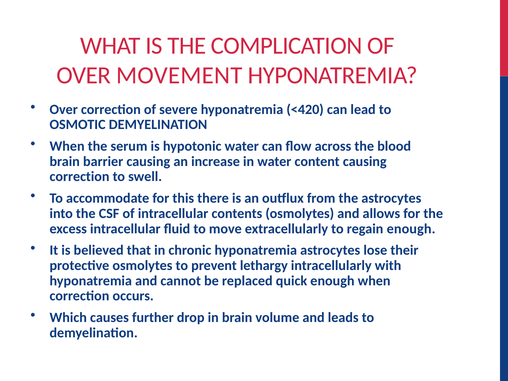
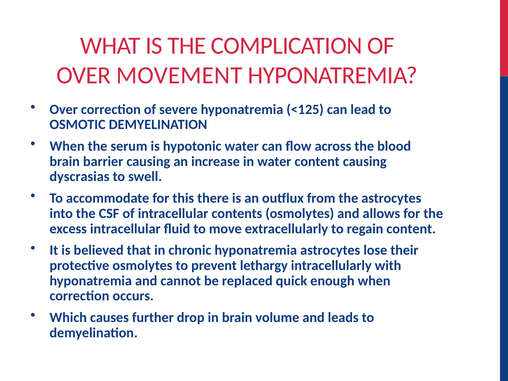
<420: <420 -> <125
correction at (79, 177): correction -> dyscrasias
regain enough: enough -> content
